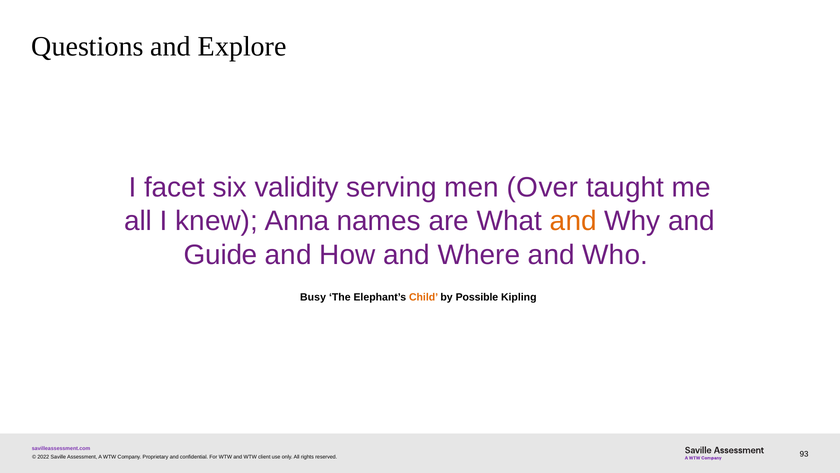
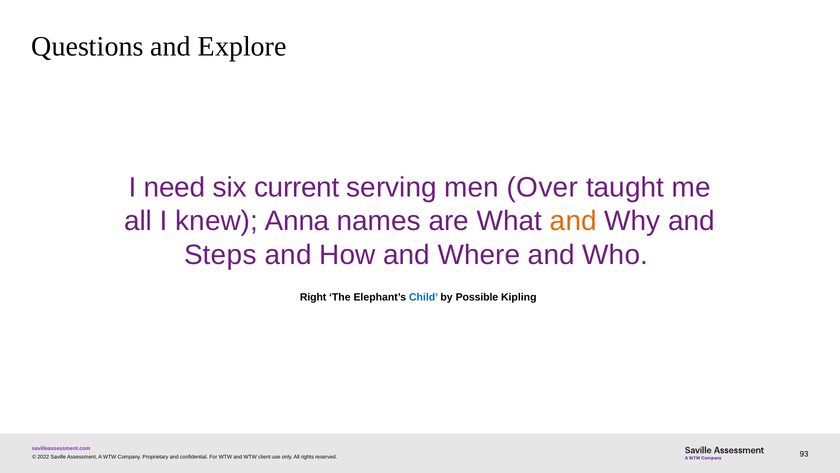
facet: facet -> need
validity: validity -> current
Guide: Guide -> Steps
Busy: Busy -> Right
Child colour: orange -> blue
